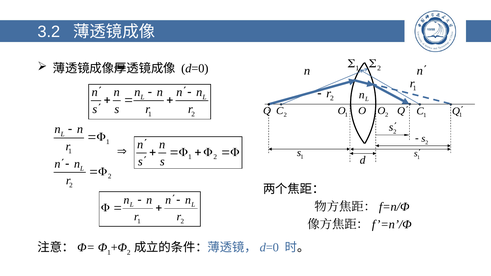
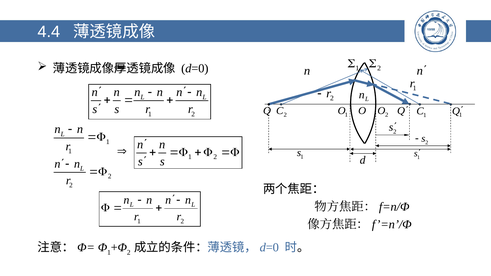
3.2: 3.2 -> 4.4
